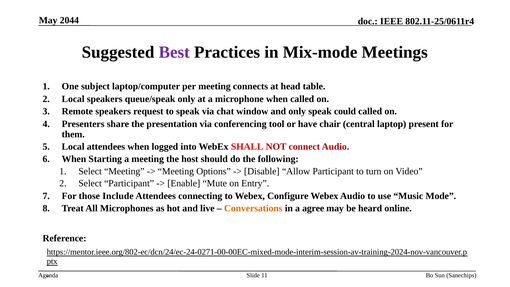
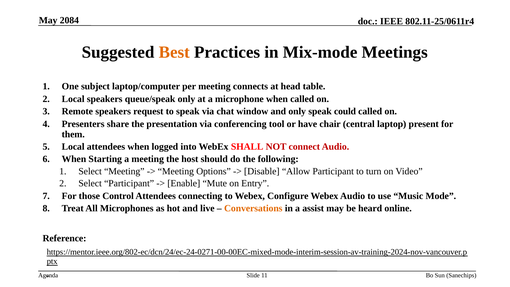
2044: 2044 -> 2084
Best colour: purple -> orange
Include: Include -> Control
agree: agree -> assist
